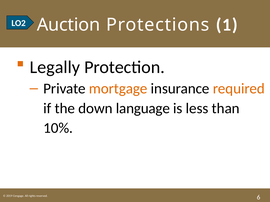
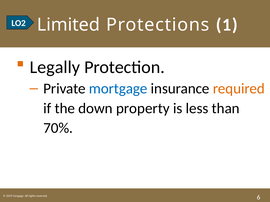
Auction: Auction -> Limited
mortgage colour: orange -> blue
language: language -> property
10%: 10% -> 70%
